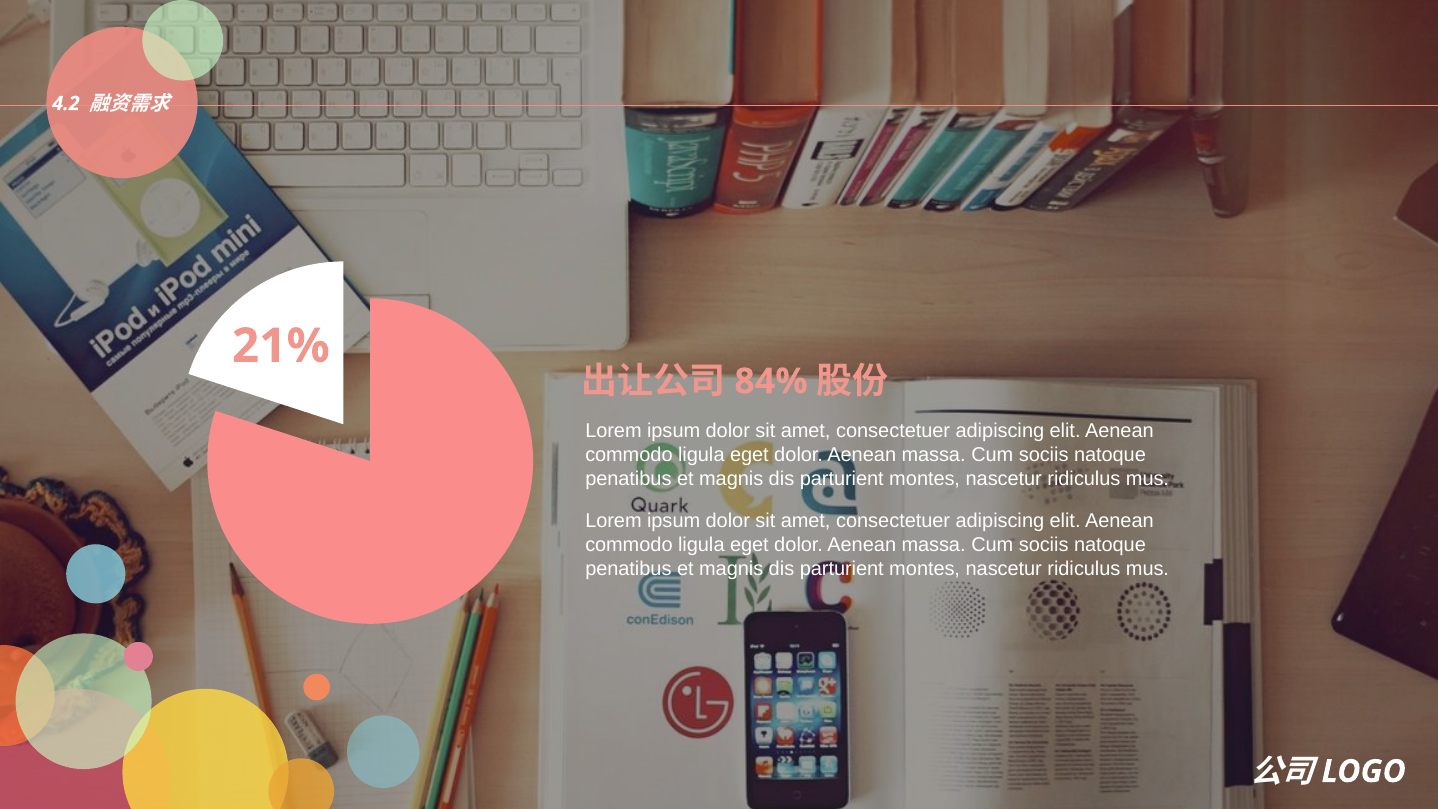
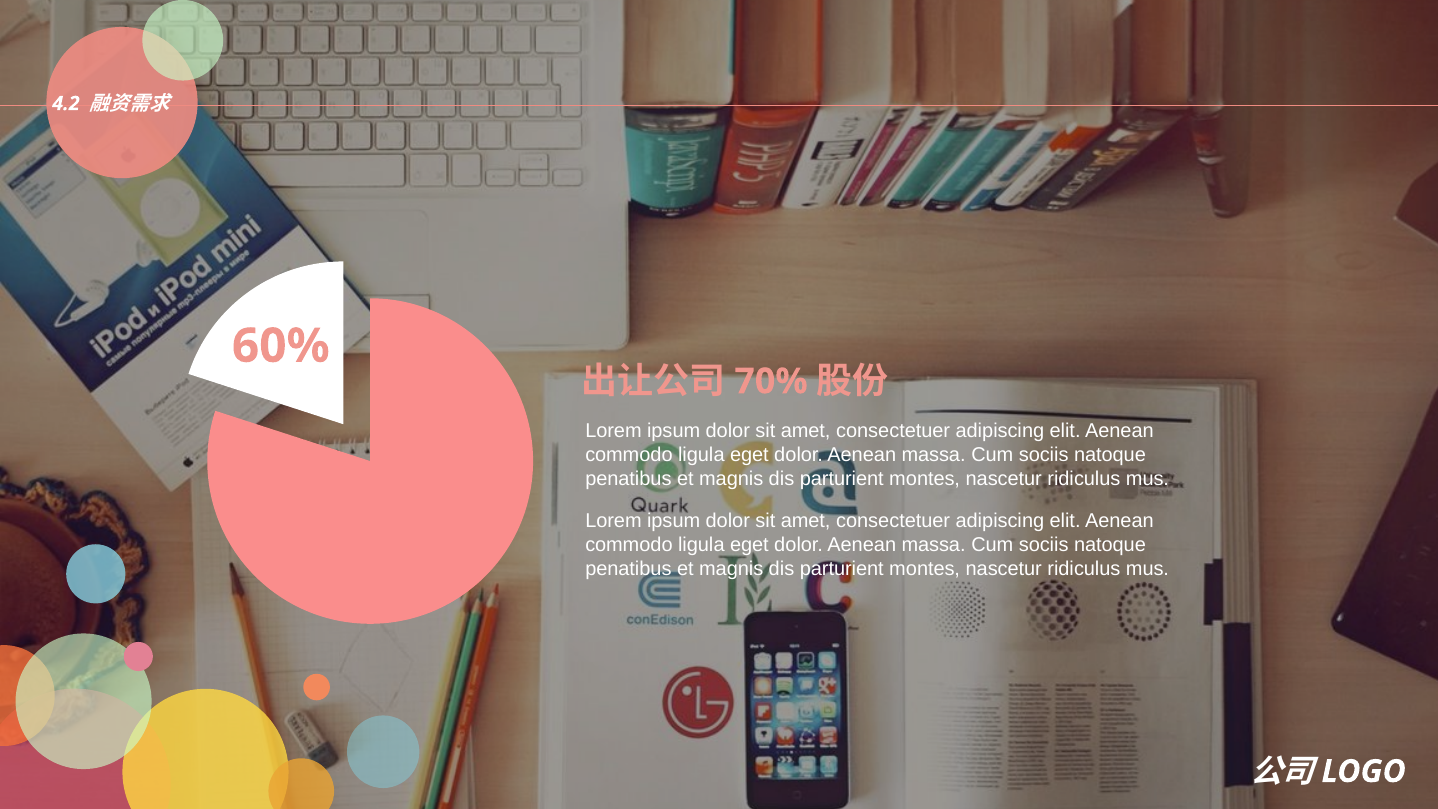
21%: 21% -> 60%
84%: 84% -> 70%
